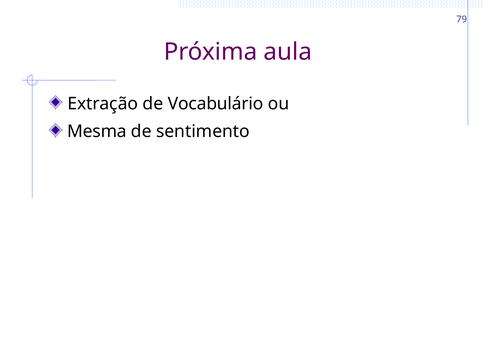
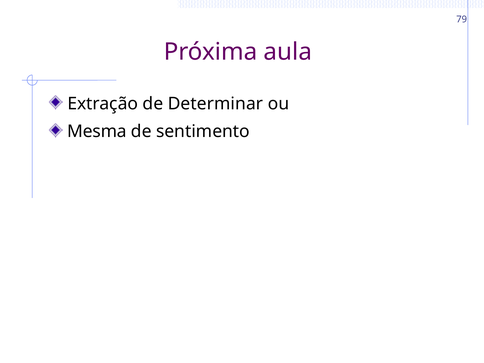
Vocabulário: Vocabulário -> Determinar
